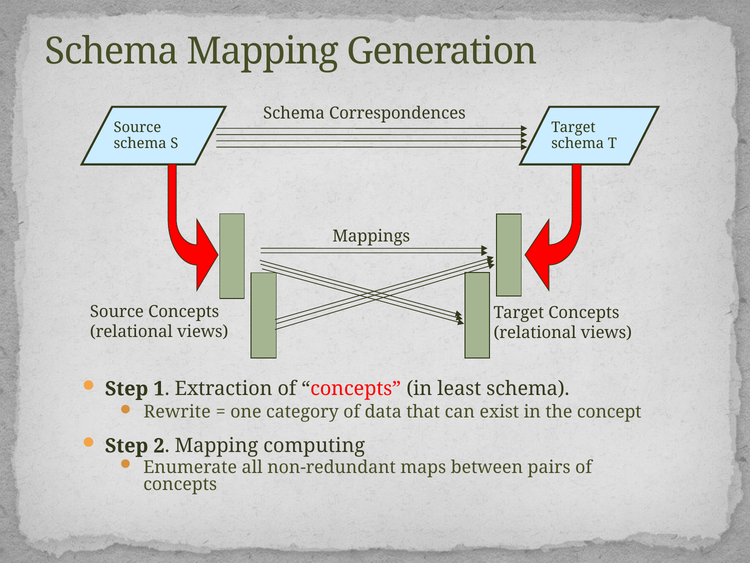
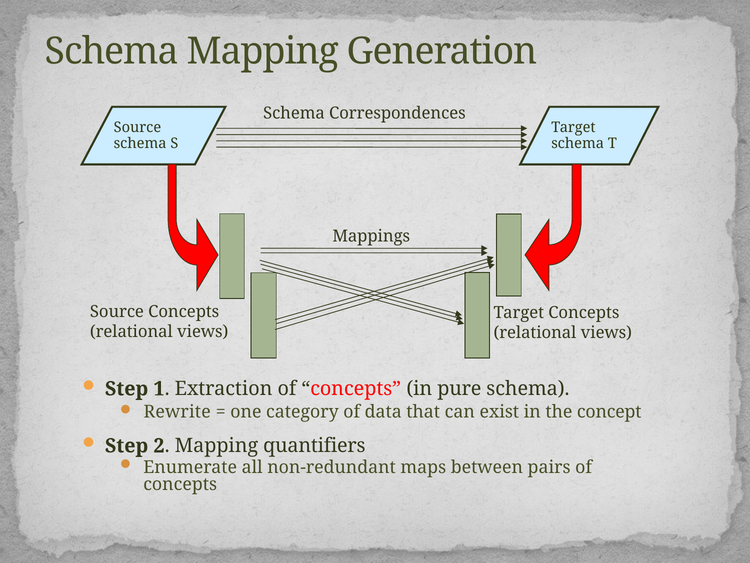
least: least -> pure
computing: computing -> quantifiers
